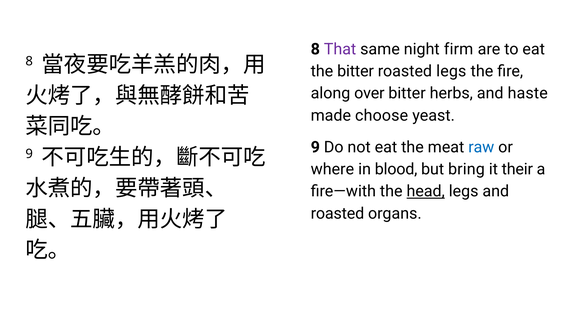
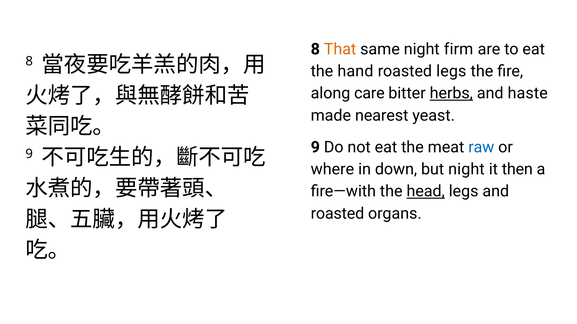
That colour: purple -> orange
the bitter: bitter -> hand
over: over -> care
herbs underline: none -> present
choose: choose -> nearest
blood: blood -> down
but bring: bring -> night
their: their -> then
